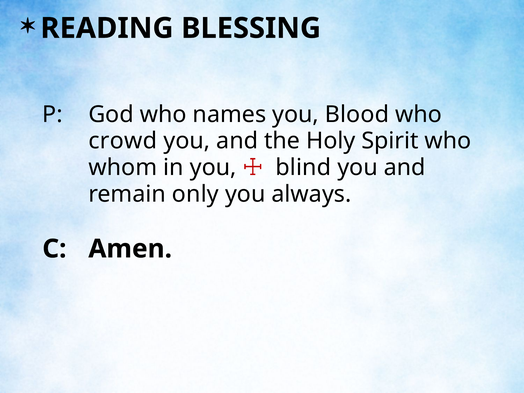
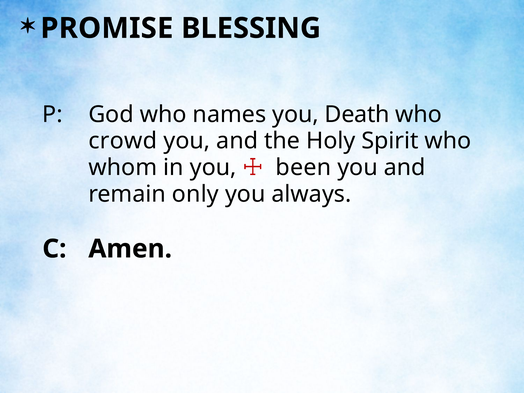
READING: READING -> PROMISE
Blood: Blood -> Death
blind: blind -> been
